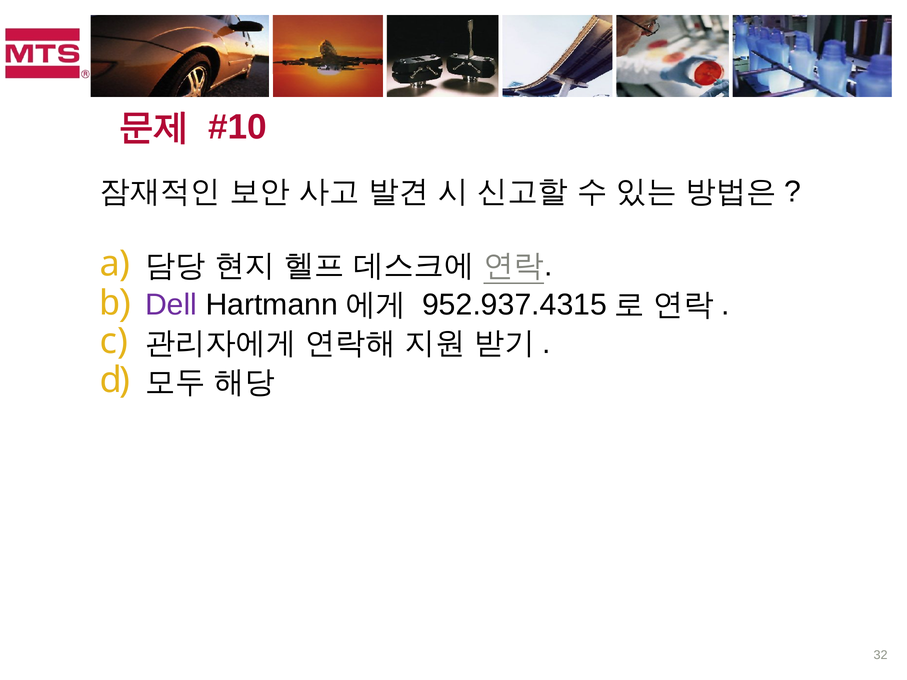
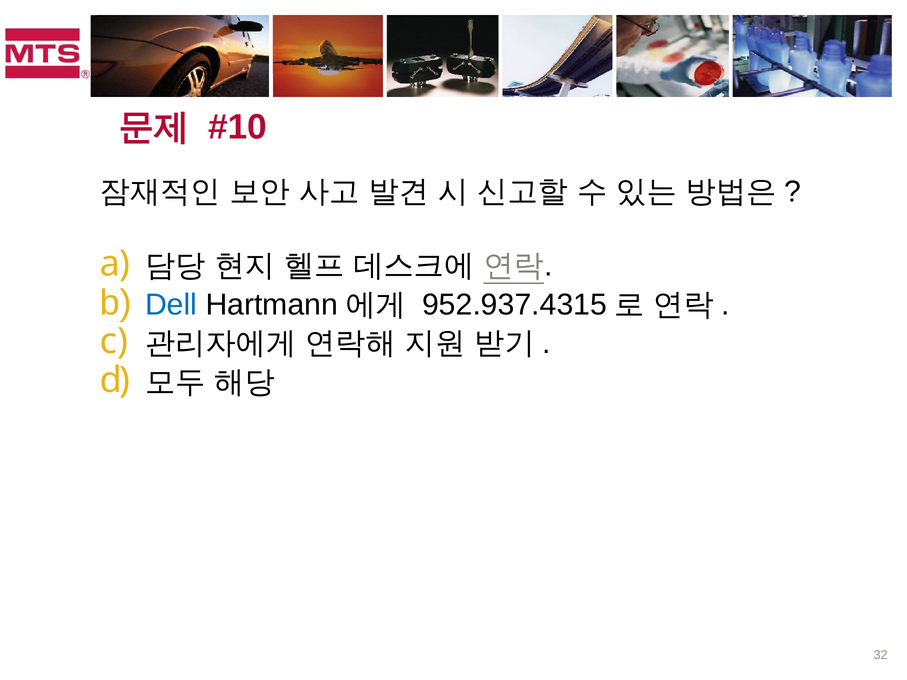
Dell colour: purple -> blue
